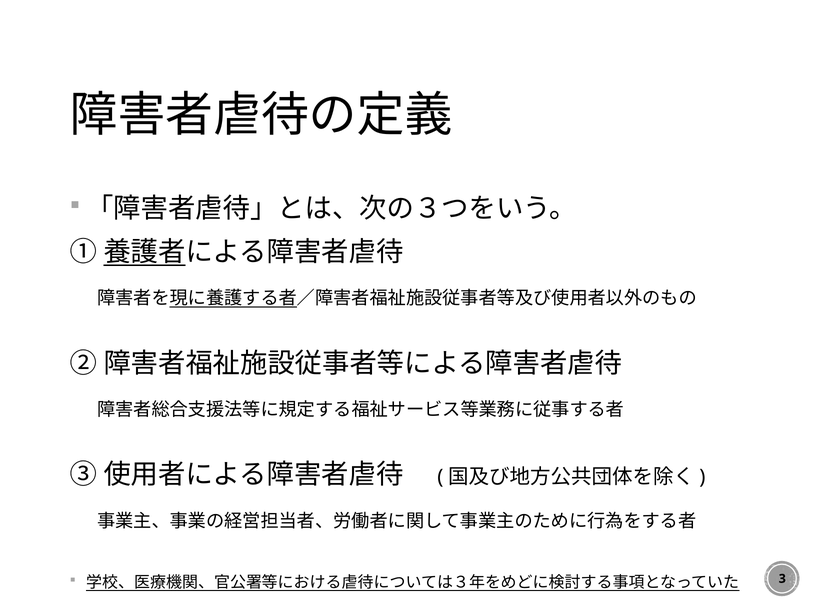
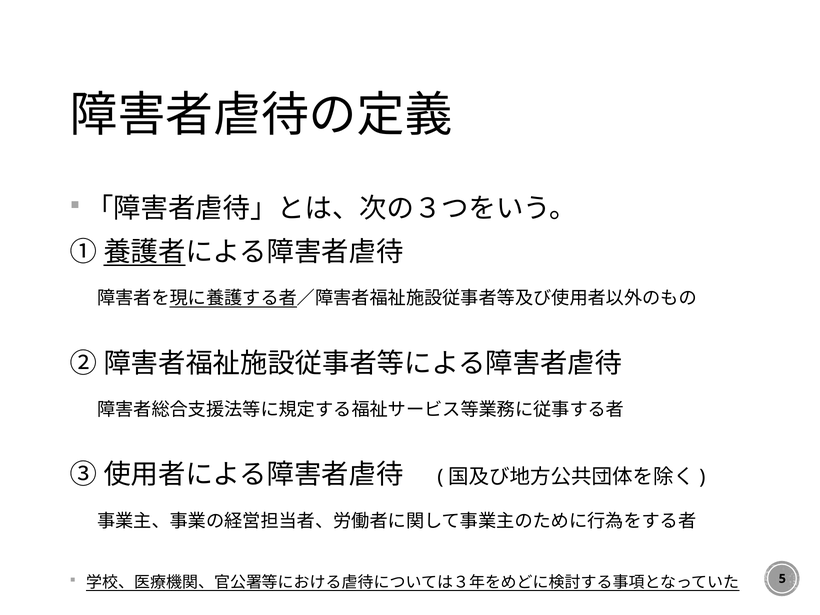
3: 3 -> 5
